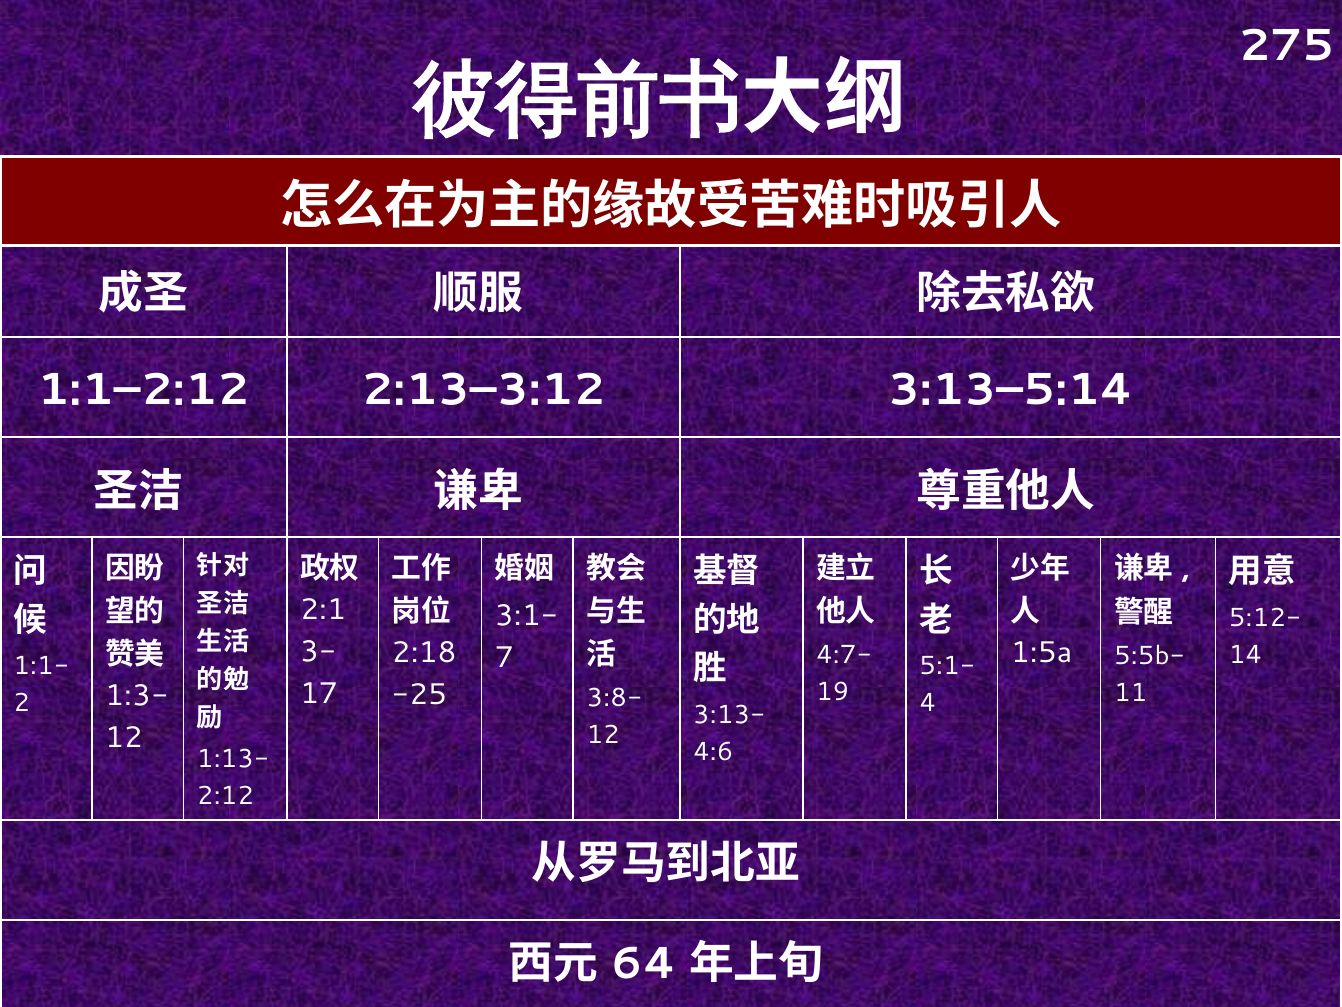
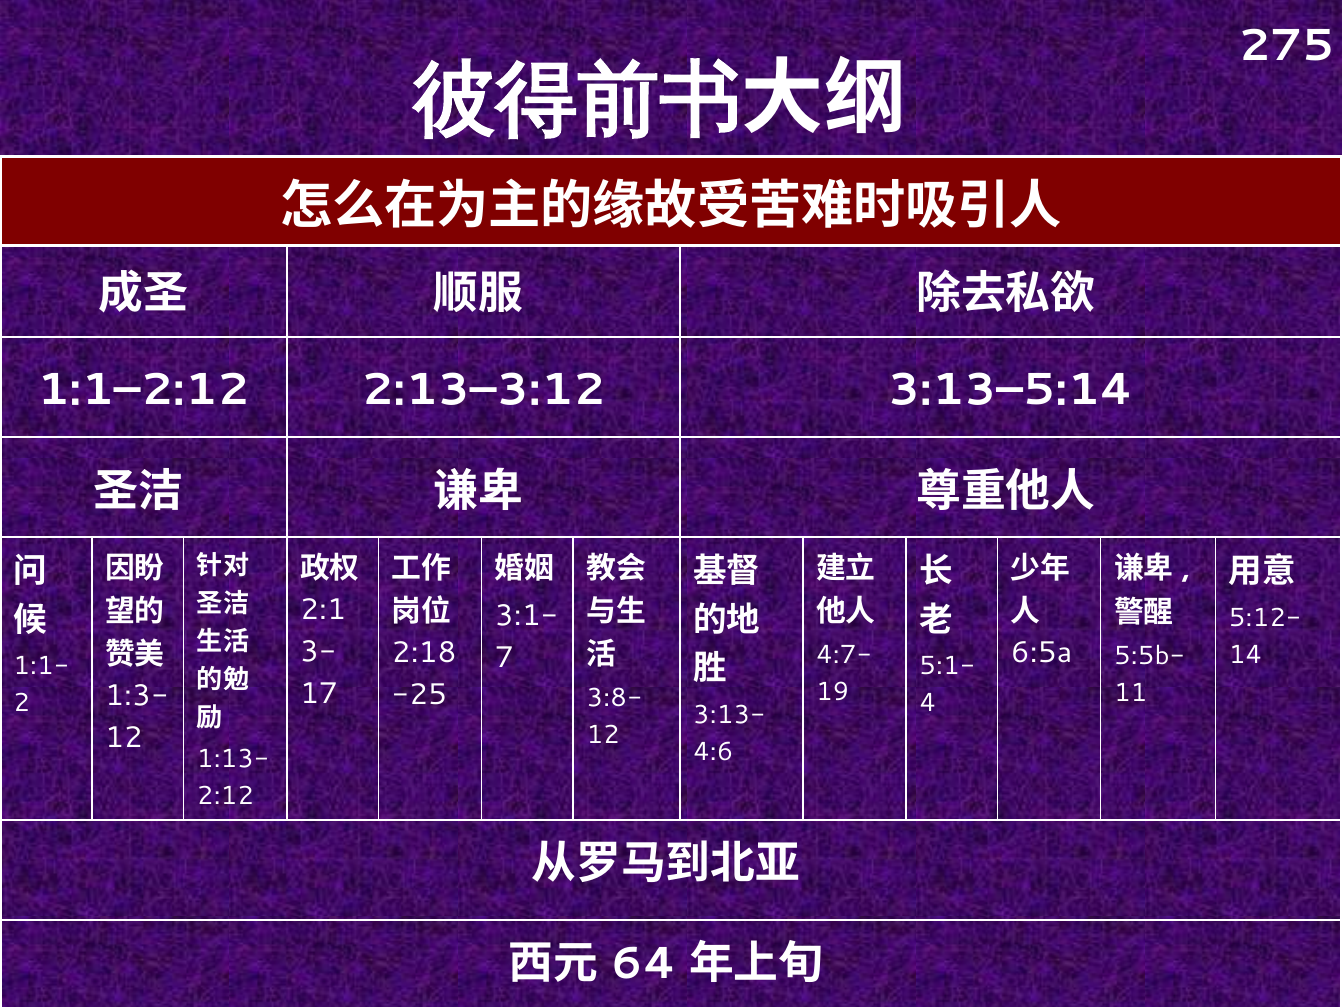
1:5a: 1:5a -> 6:5a
